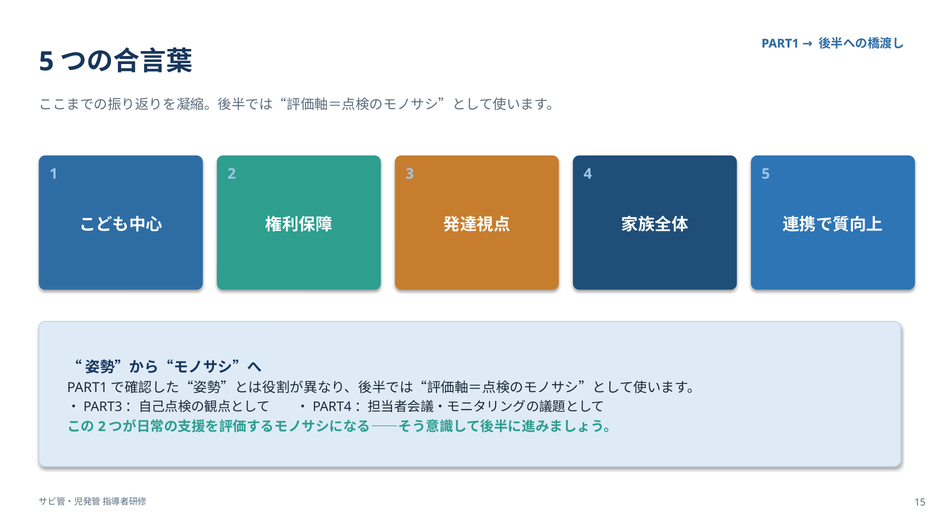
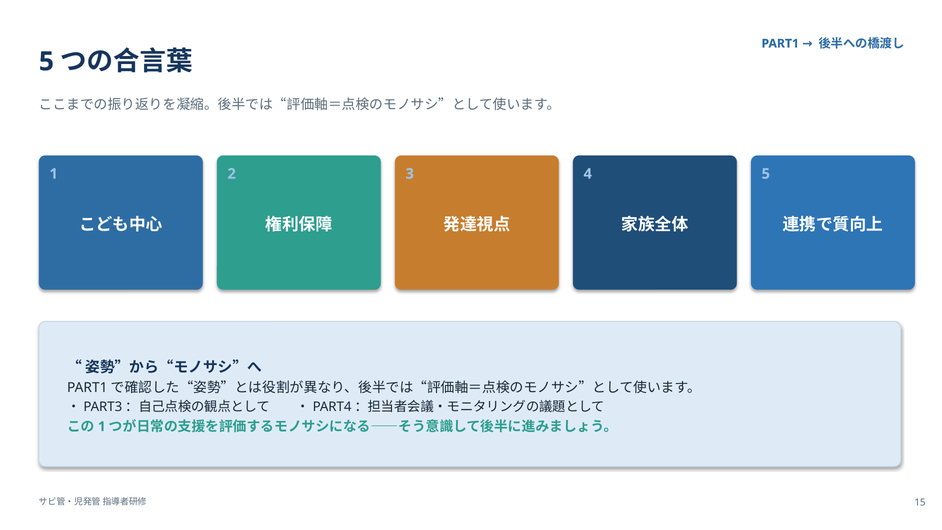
2 at (102, 426): 2 -> 1
